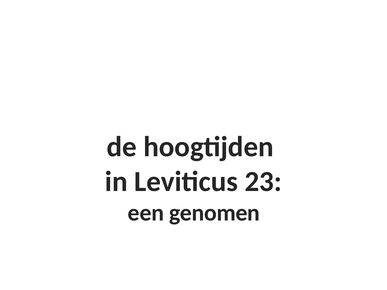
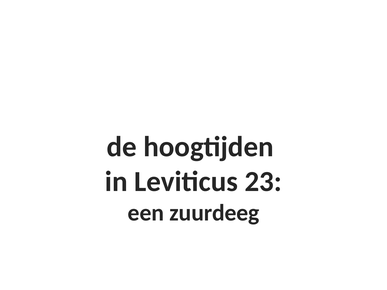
genomen: genomen -> zuurdeeg
